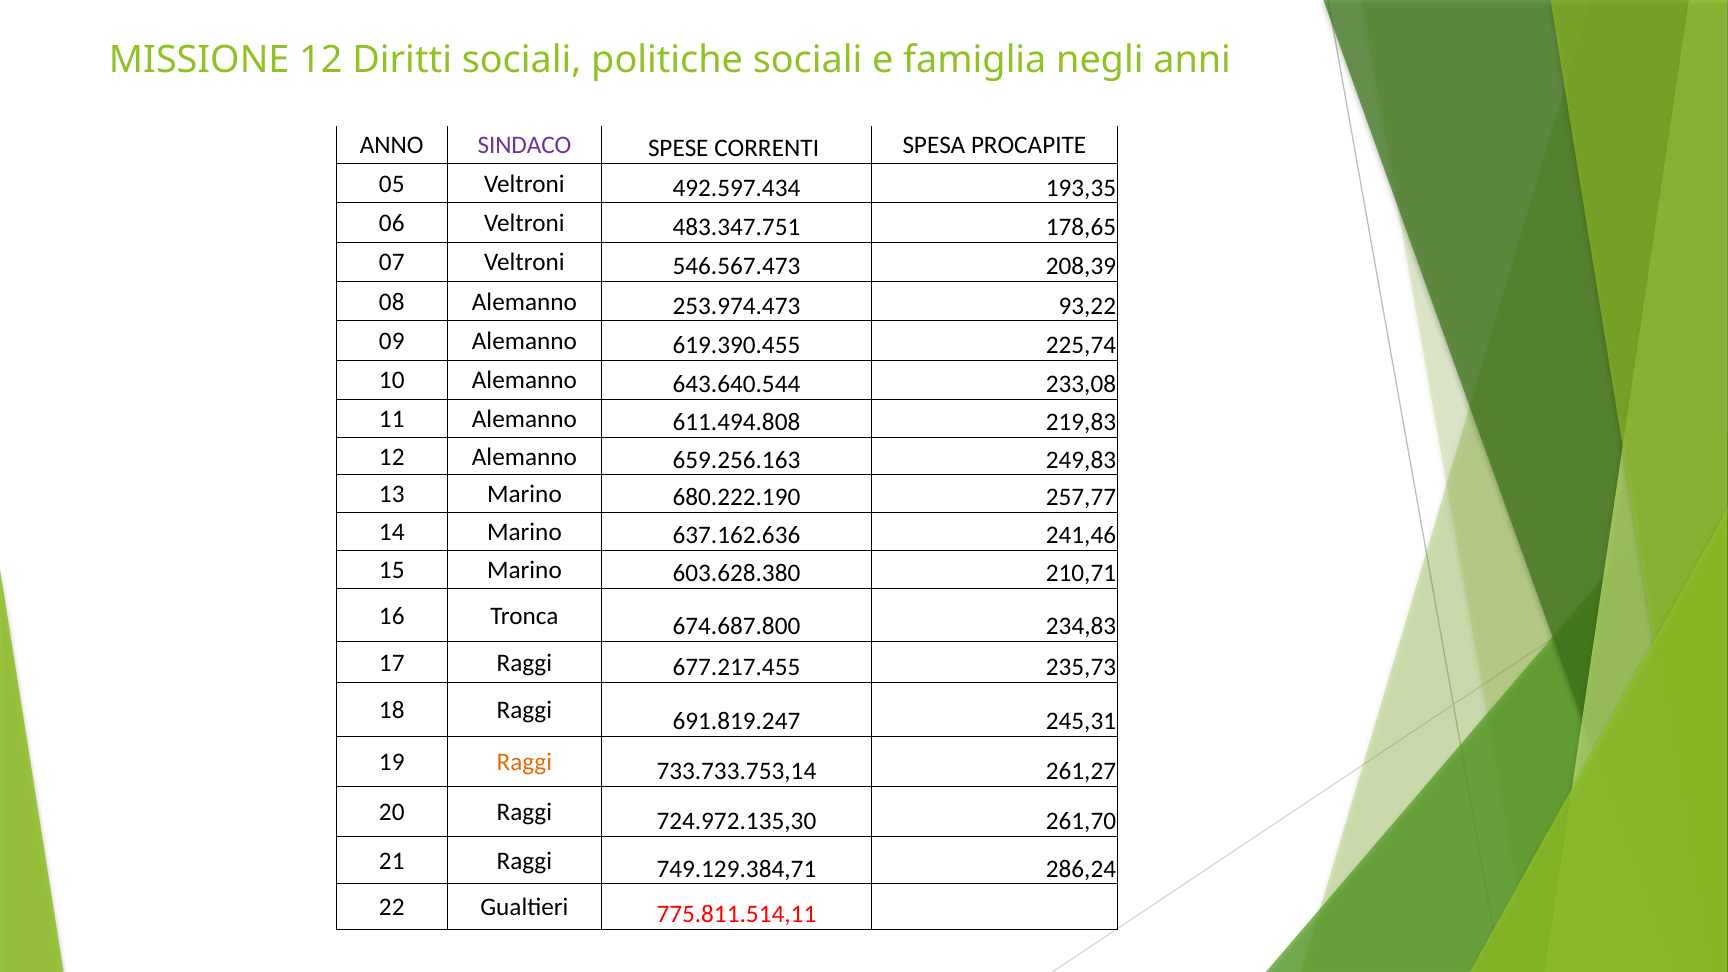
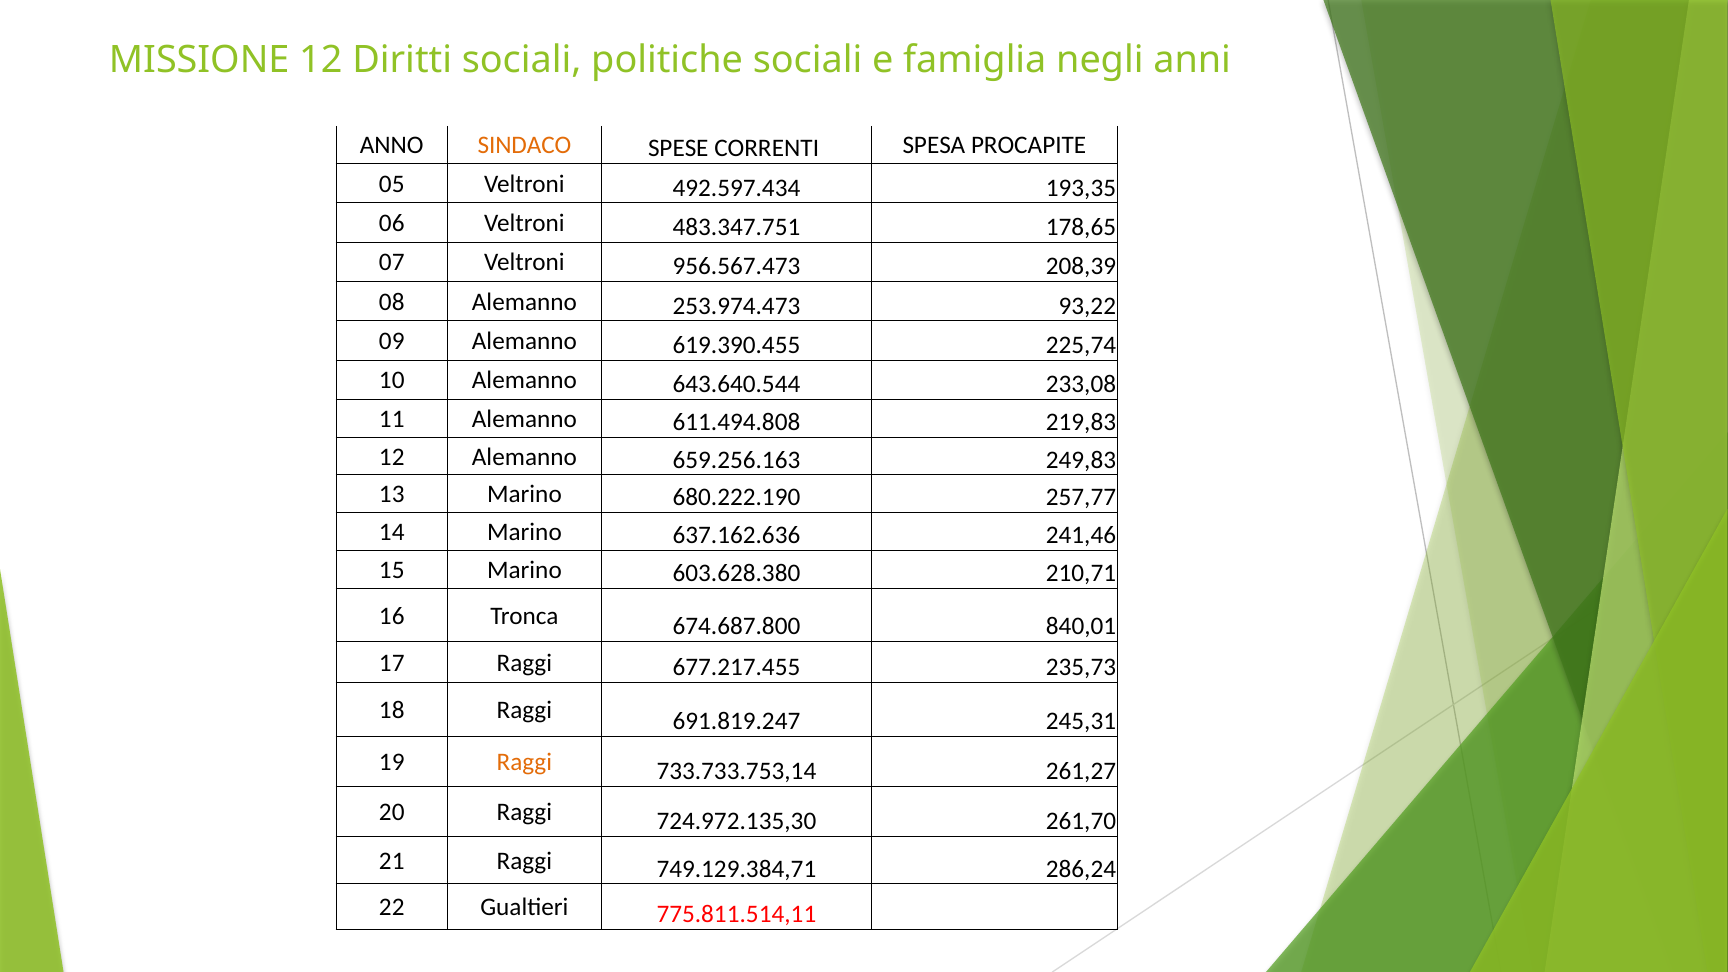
SINDACO colour: purple -> orange
546.567.473: 546.567.473 -> 956.567.473
234,83: 234,83 -> 840,01
